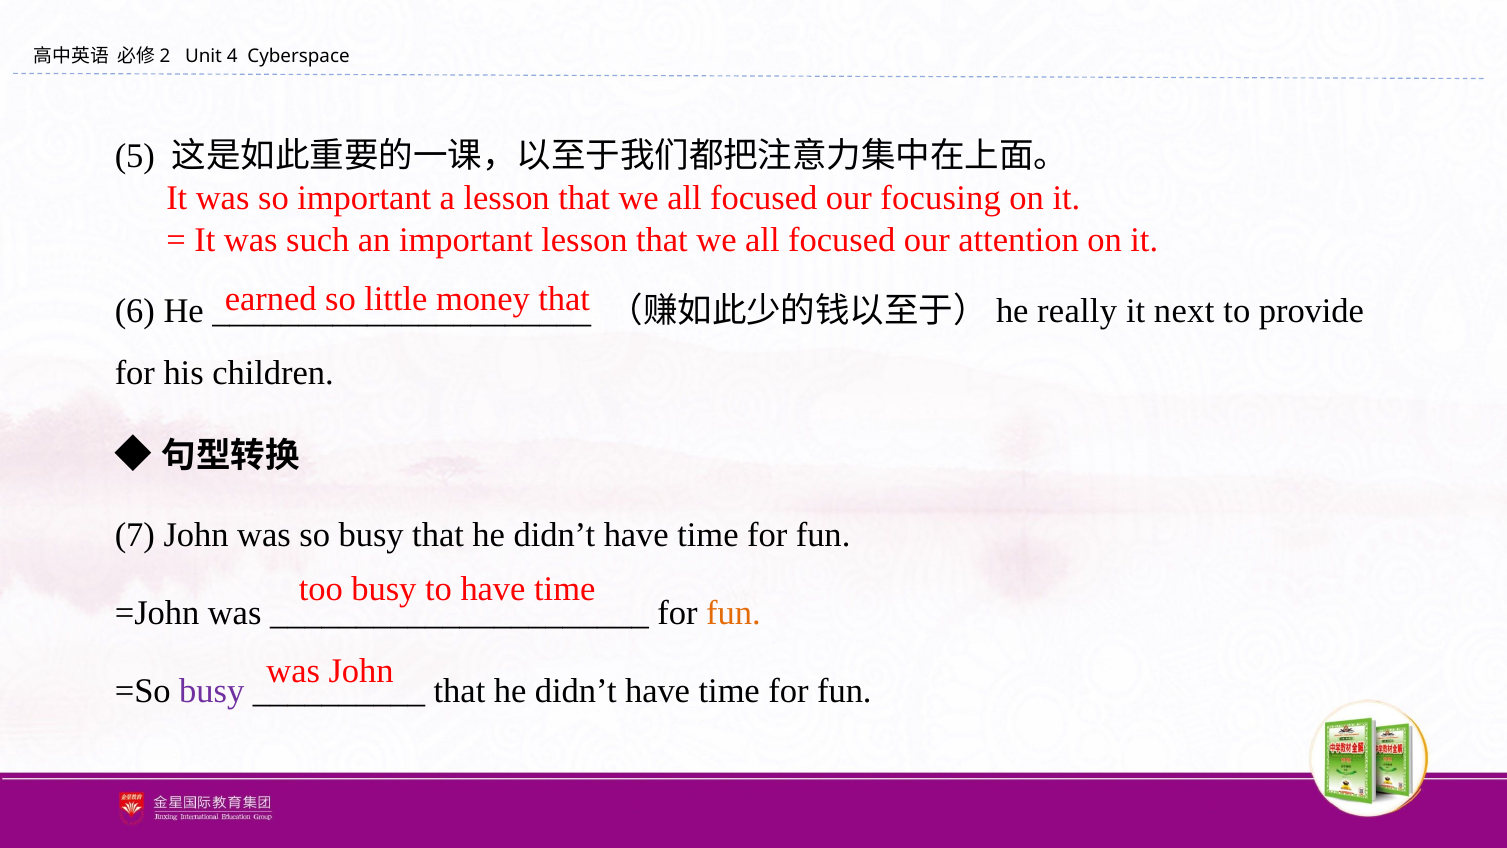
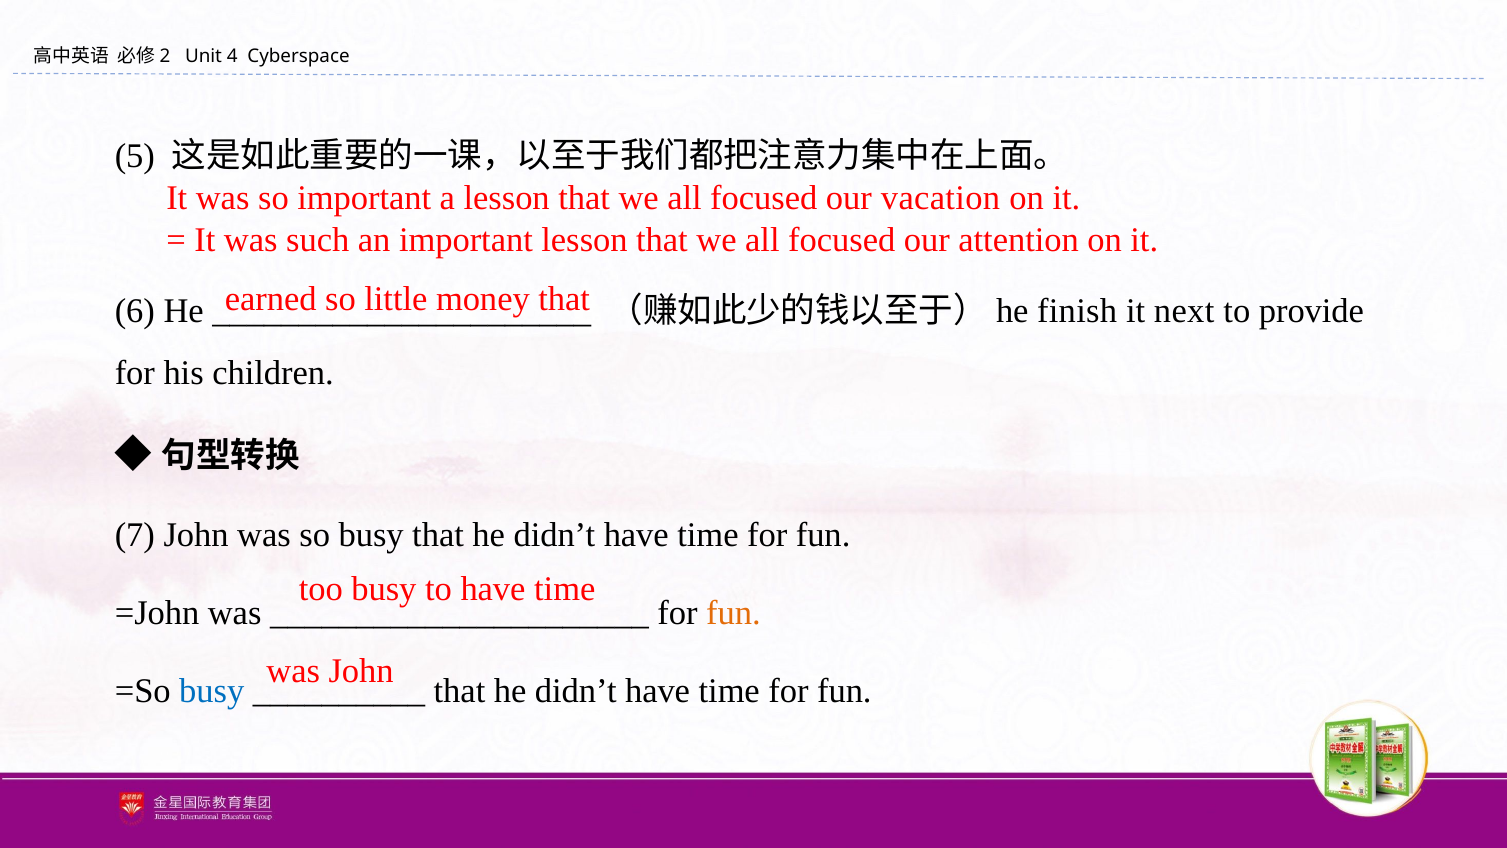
focusing: focusing -> vacation
really: really -> finish
busy at (212, 690) colour: purple -> blue
